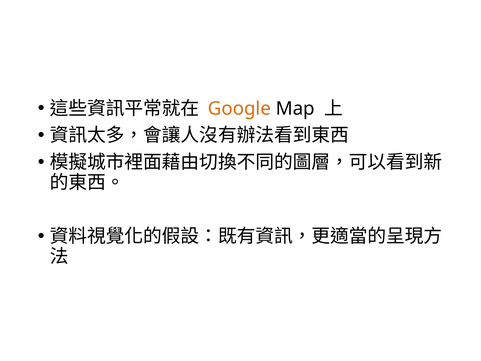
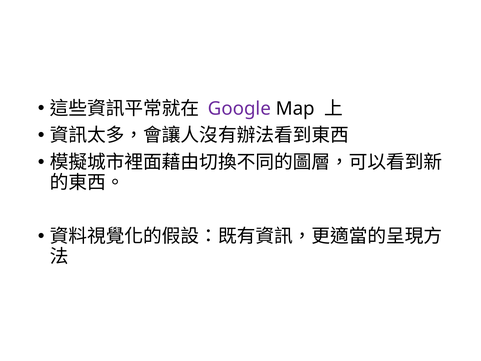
Google colour: orange -> purple
